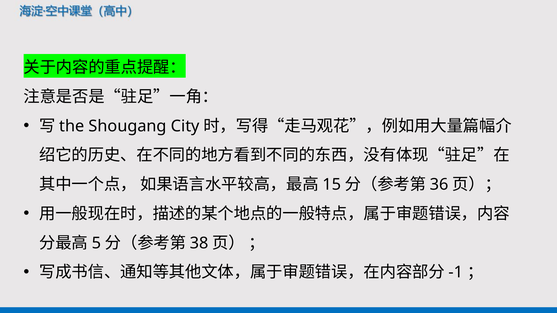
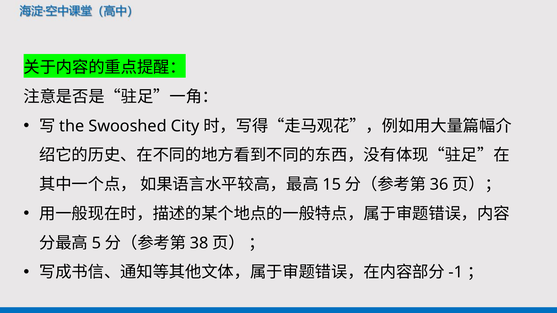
Shougang: Shougang -> Swooshed
